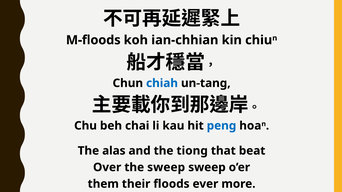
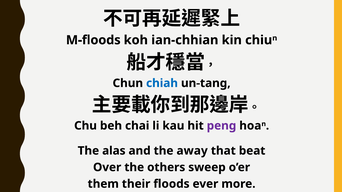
peng colour: blue -> purple
tiong: tiong -> away
the sweep: sweep -> others
